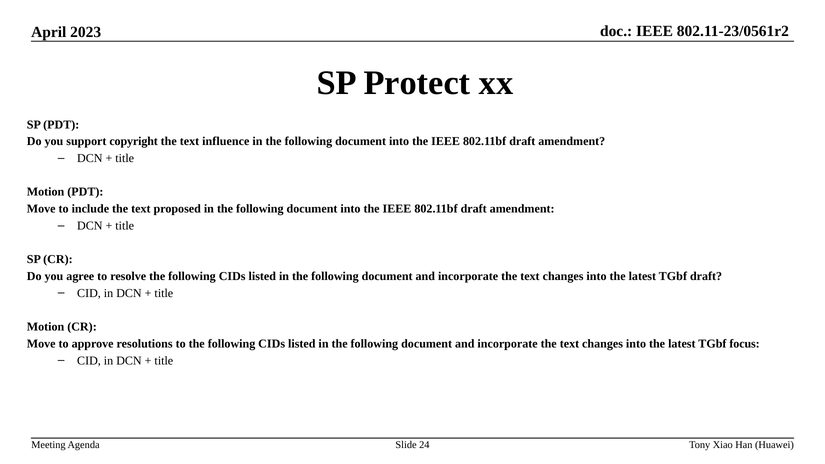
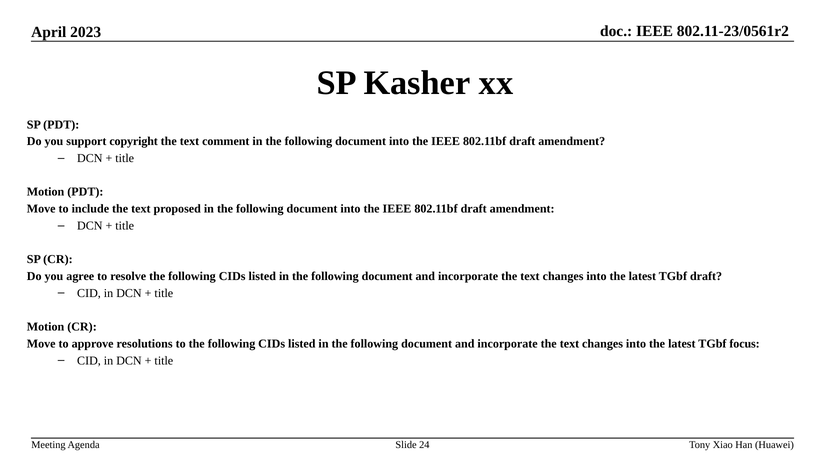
Protect: Protect -> Kasher
influence: influence -> comment
